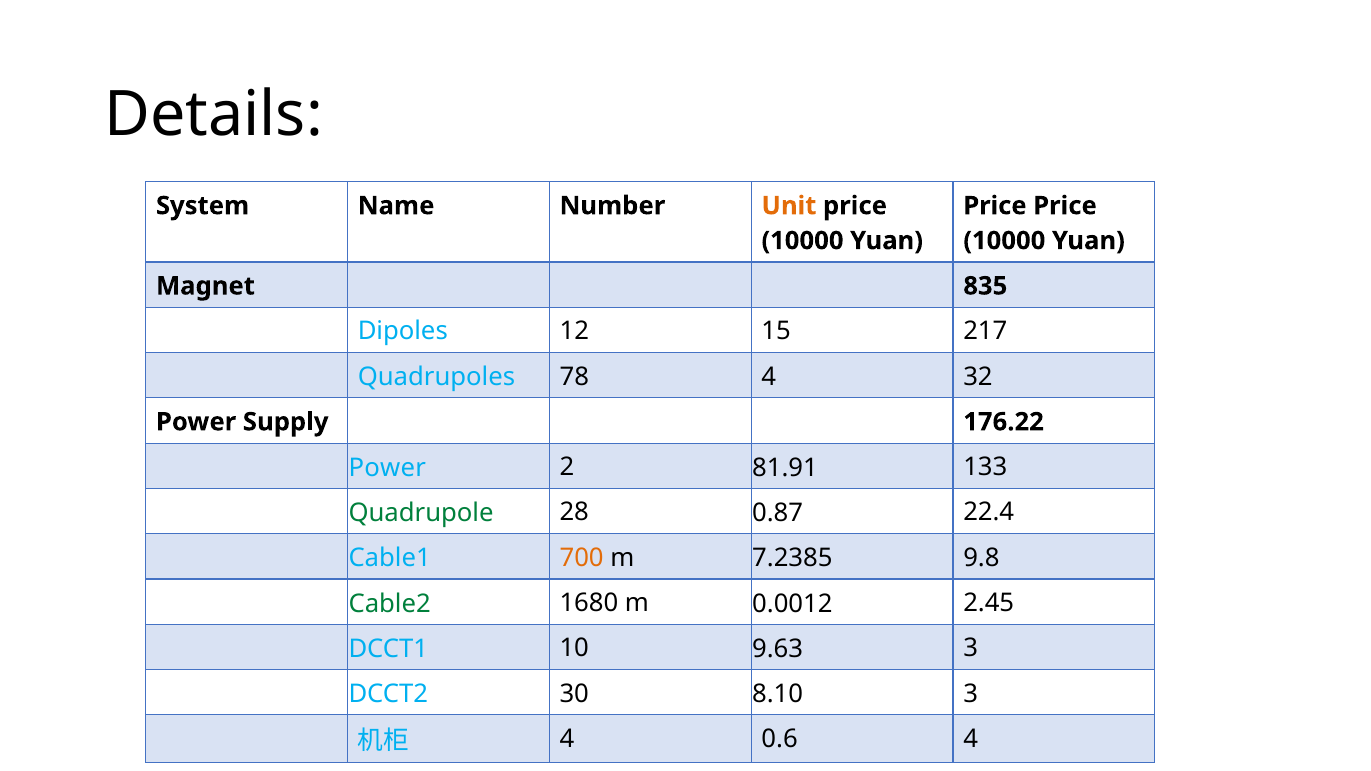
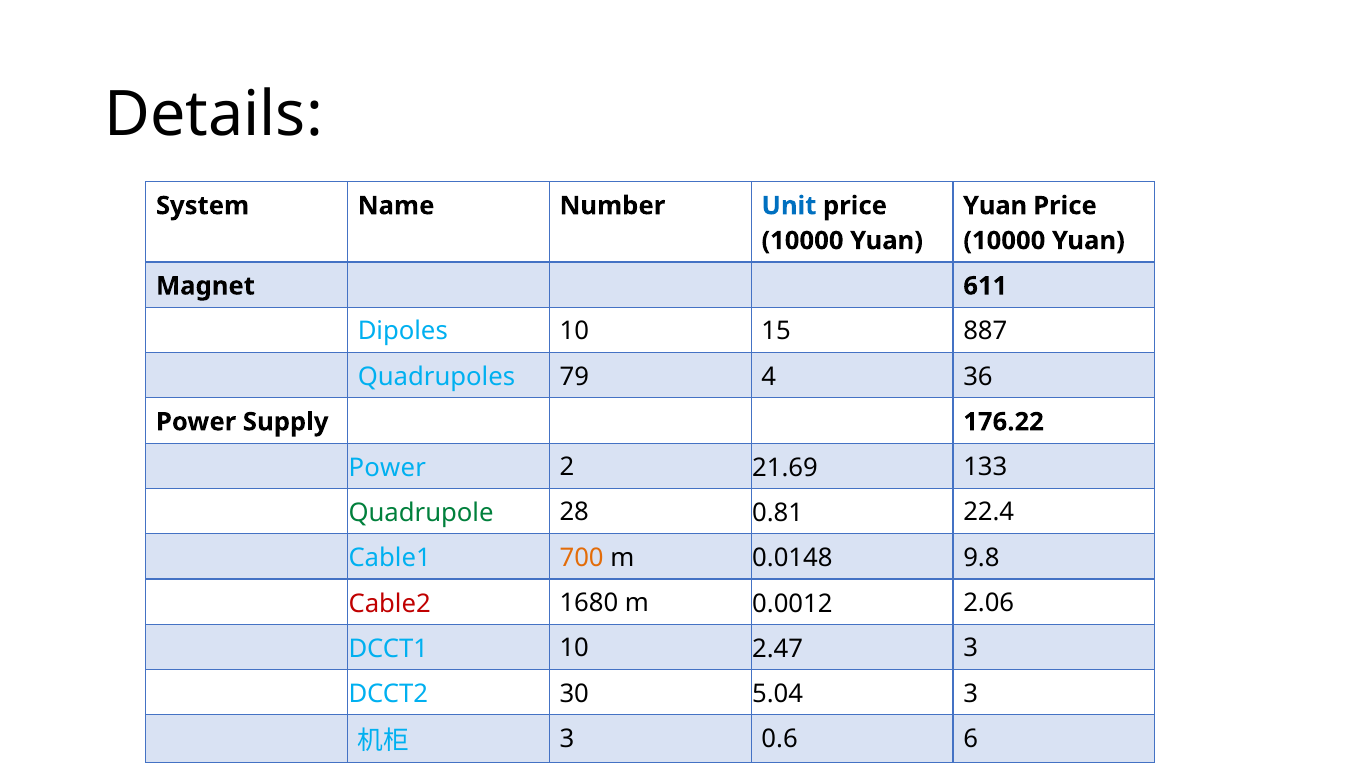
Unit colour: orange -> blue
Price at (995, 206): Price -> Yuan
835: 835 -> 611
Dipoles 12: 12 -> 10
217: 217 -> 887
78: 78 -> 79
32: 32 -> 36
81.91: 81.91 -> 21.69
0.87: 0.87 -> 0.81
7.2385: 7.2385 -> 0.0148
Cable2 colour: green -> red
2.45: 2.45 -> 2.06
9.63: 9.63 -> 2.47
8.10: 8.10 -> 5.04
4 at (567, 739): 4 -> 3
0.6 4: 4 -> 6
